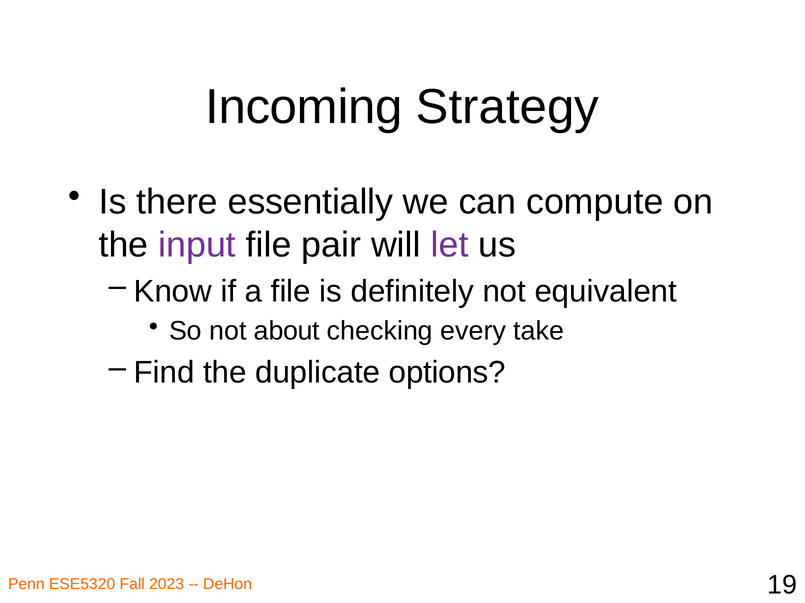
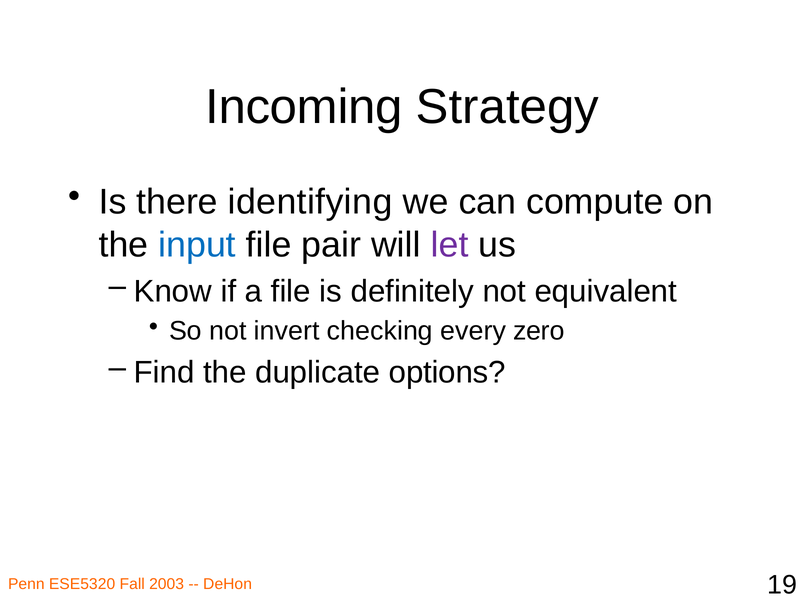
essentially: essentially -> identifying
input colour: purple -> blue
about: about -> invert
take: take -> zero
2023: 2023 -> 2003
